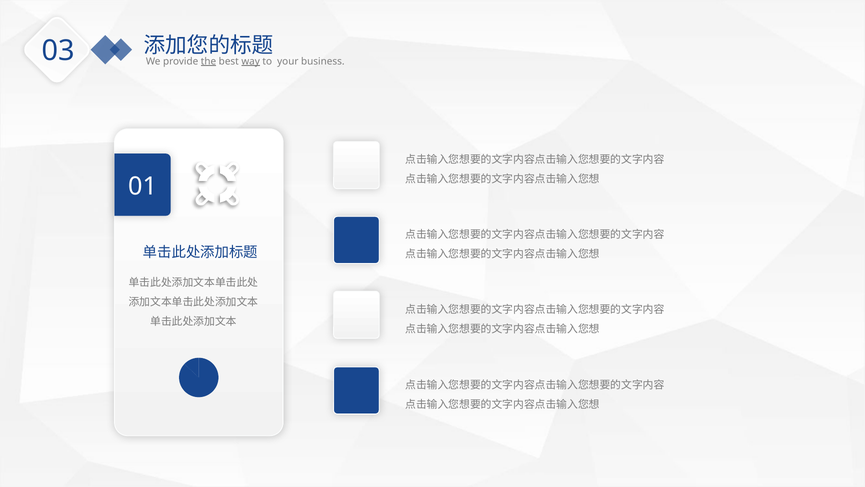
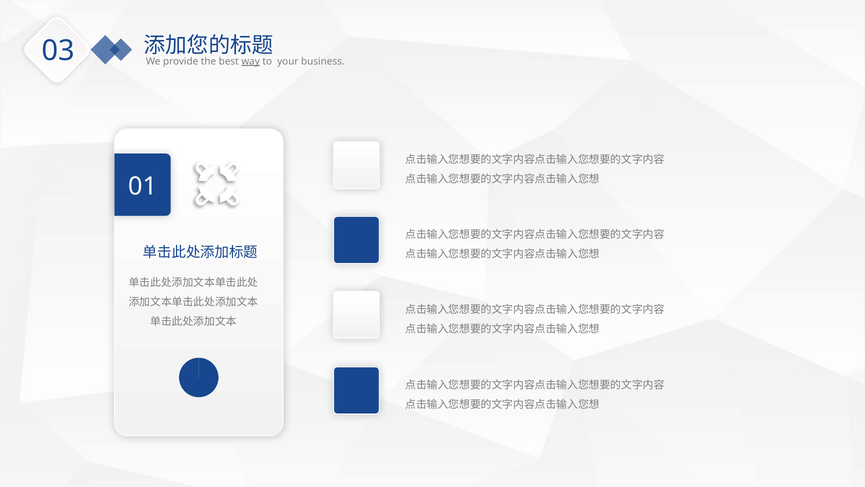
the underline: present -> none
